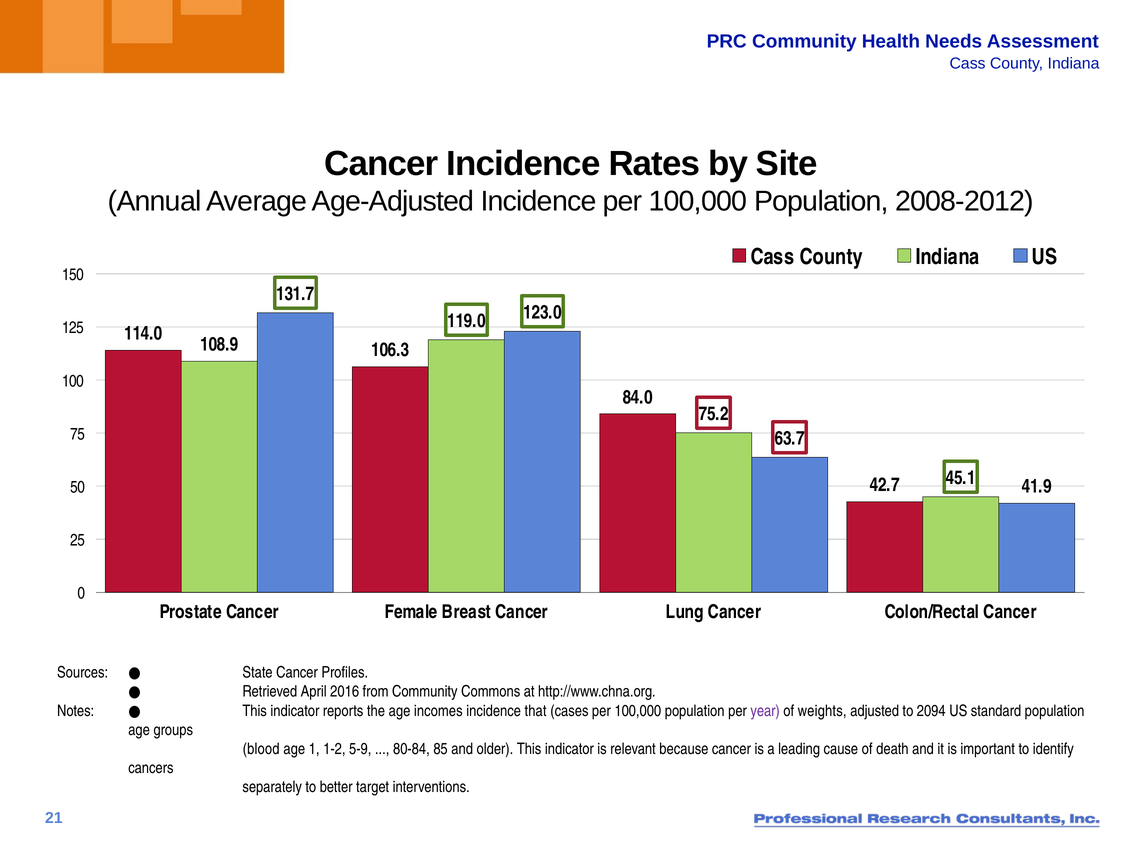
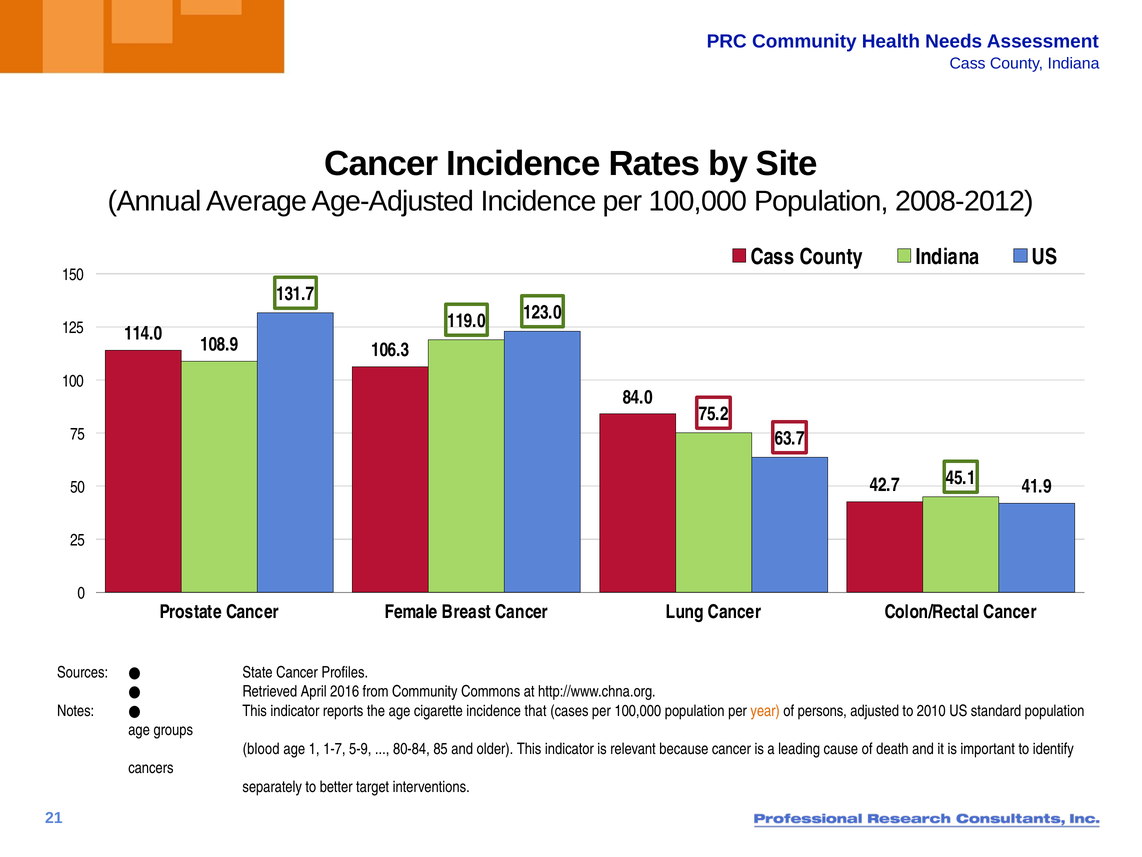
incomes: incomes -> cigarette
year colour: purple -> orange
weights: weights -> persons
2094: 2094 -> 2010
1-2: 1-2 -> 1-7
